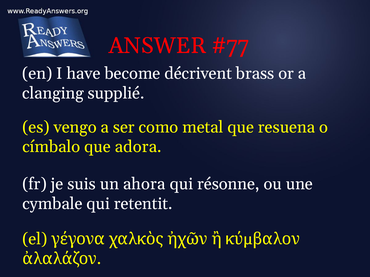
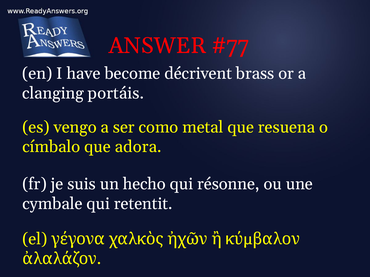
supplié: supplié -> portáis
ahora: ahora -> hecho
